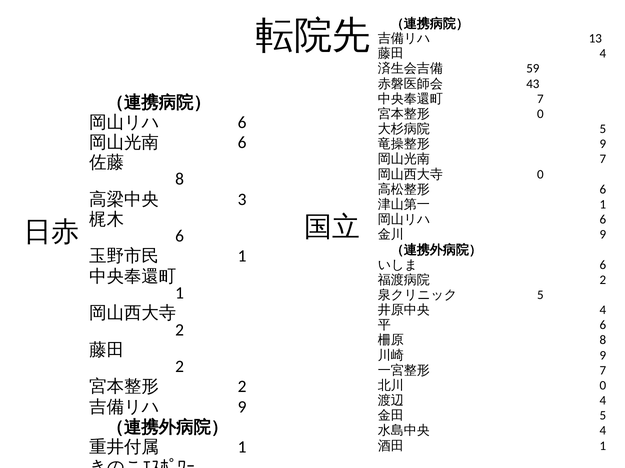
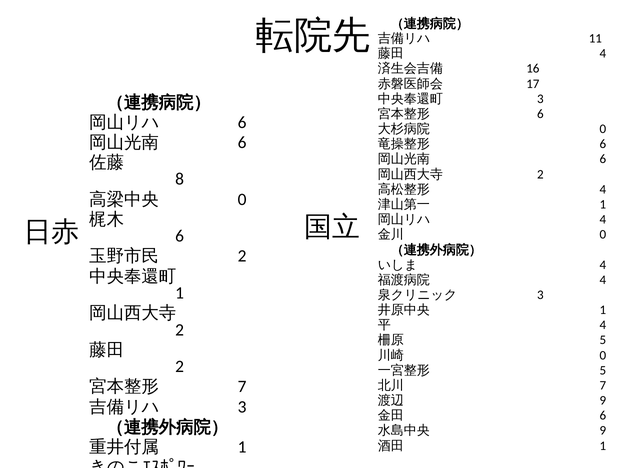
13: 13 -> 11
59: 59 -> 16
43: 43 -> 17
7 at (540, 99): 7 -> 3
0 at (540, 114): 0 -> 6
5 at (603, 129): 5 -> 0
9 at (603, 144): 9 -> 6
7 at (603, 159): 7 -> 6
0 at (540, 175): 0 -> 2
6 at (603, 190): 6 -> 4
3 at (242, 200): 3 -> 0
6 at (603, 220): 6 -> 4
9 at (603, 235): 9 -> 0
1 at (242, 257): 1 -> 2
6 at (603, 265): 6 -> 4
2 at (603, 280): 2 -> 4
5 at (540, 295): 5 -> 3
4 at (603, 311): 4 -> 1
6 at (603, 326): 6 -> 4
8 at (603, 341): 8 -> 5
9 at (603, 356): 9 -> 0
7 at (603, 371): 7 -> 5
2 at (242, 387): 2 -> 7
0 at (603, 386): 0 -> 7
4 at (603, 401): 4 -> 9
9 at (242, 407): 9 -> 3
5 at (603, 416): 5 -> 6
4 at (603, 431): 4 -> 9
